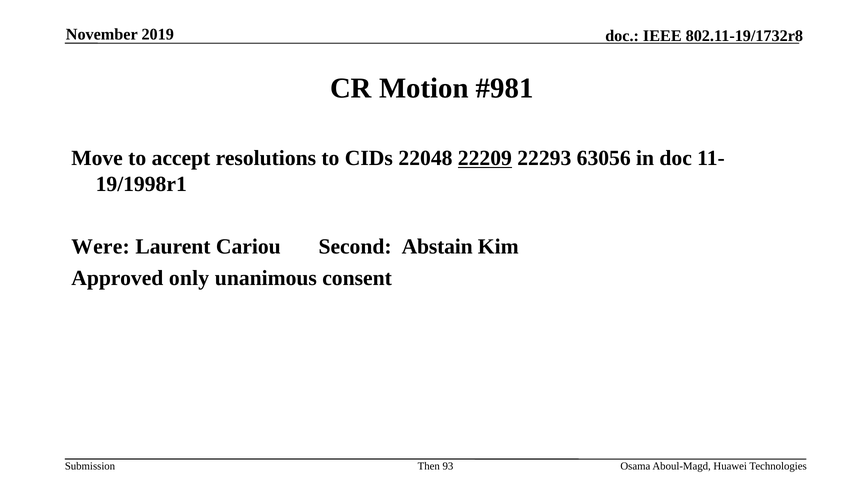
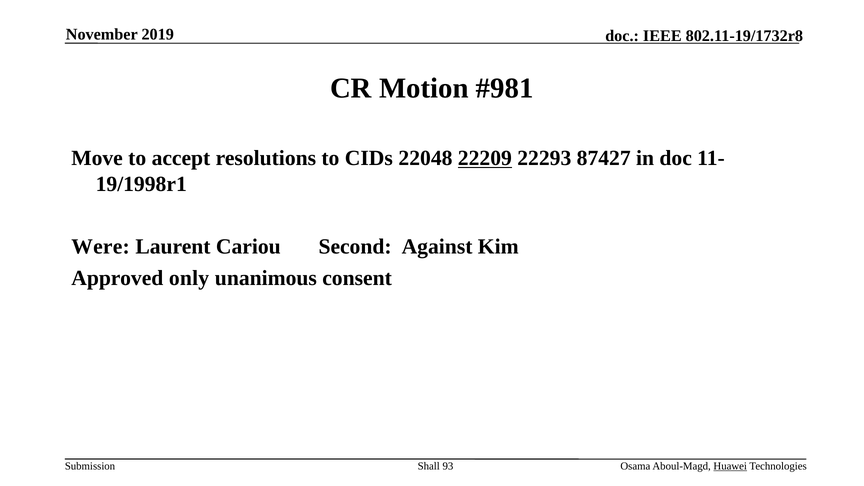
63056: 63056 -> 87427
Abstain: Abstain -> Against
Then: Then -> Shall
Huawei underline: none -> present
